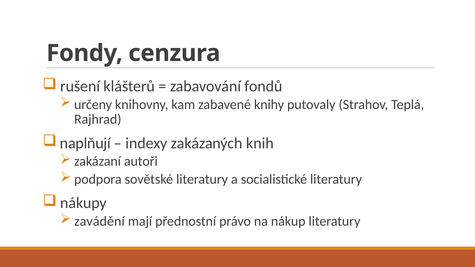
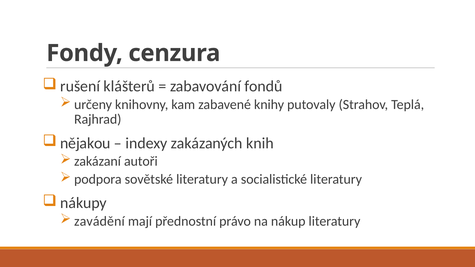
naplňují: naplňují -> nějakou
